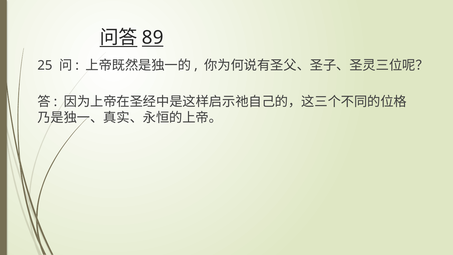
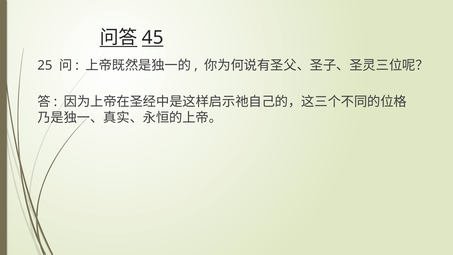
89: 89 -> 45
